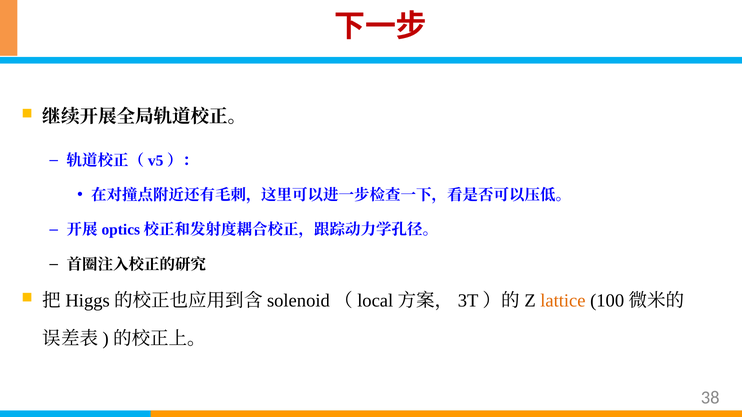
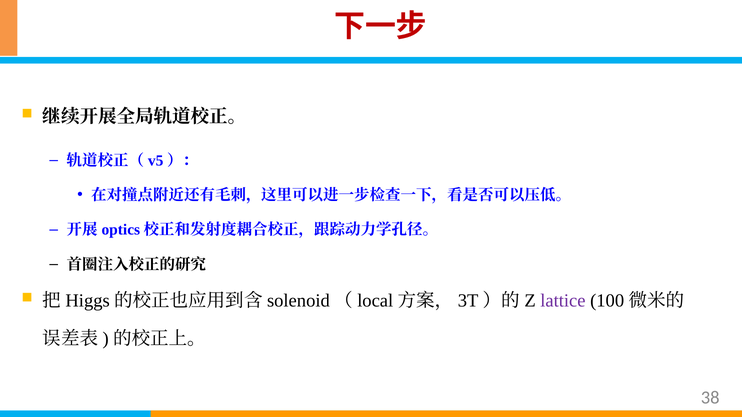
lattice colour: orange -> purple
